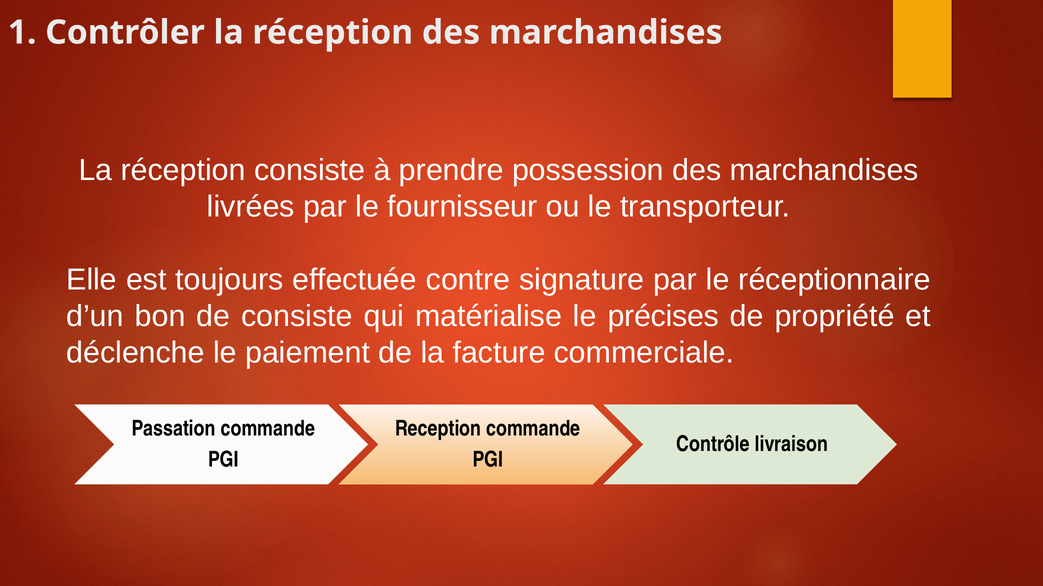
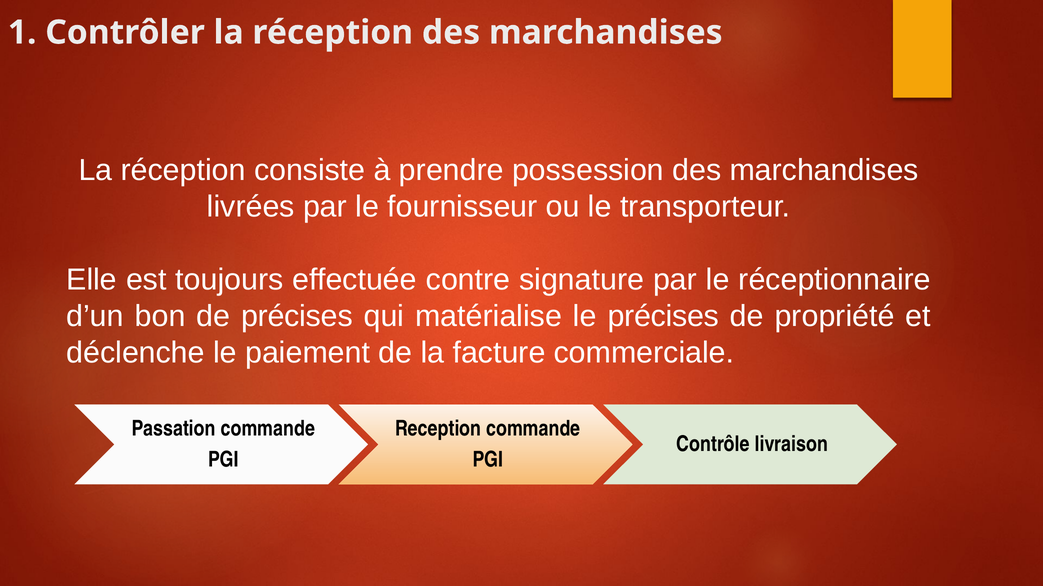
de consiste: consiste -> précises
